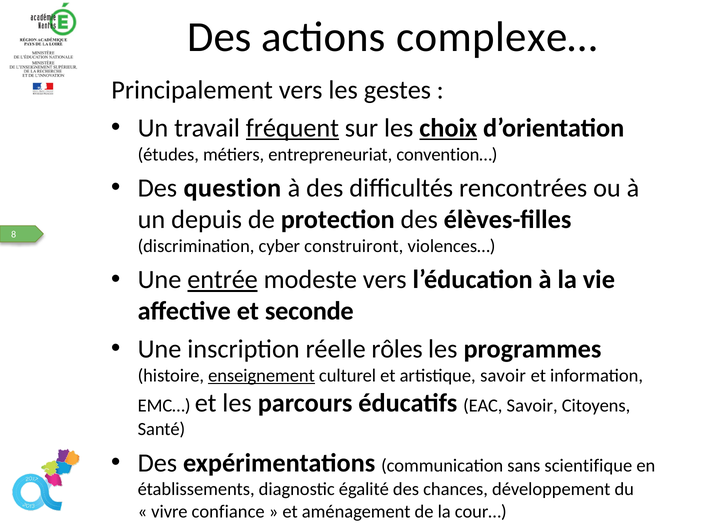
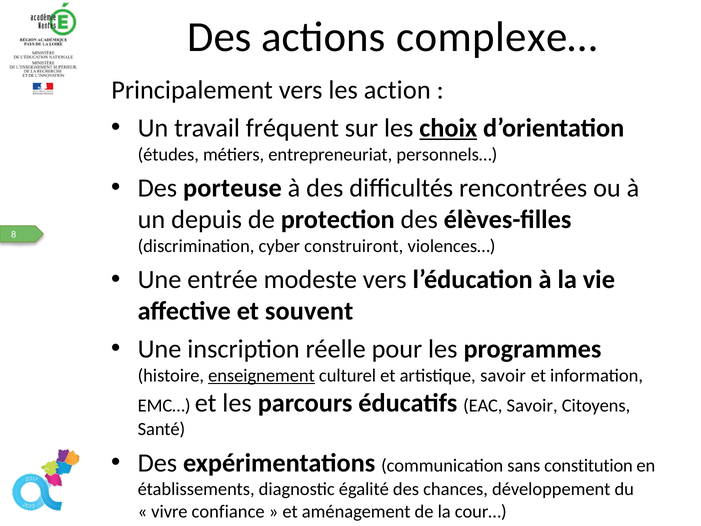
gestes: gestes -> action
fréquent underline: present -> none
convention…: convention… -> personnels…
question: question -> porteuse
entrée underline: present -> none
seconde: seconde -> souvent
rôles: rôles -> pour
scientifique: scientifique -> constitution
